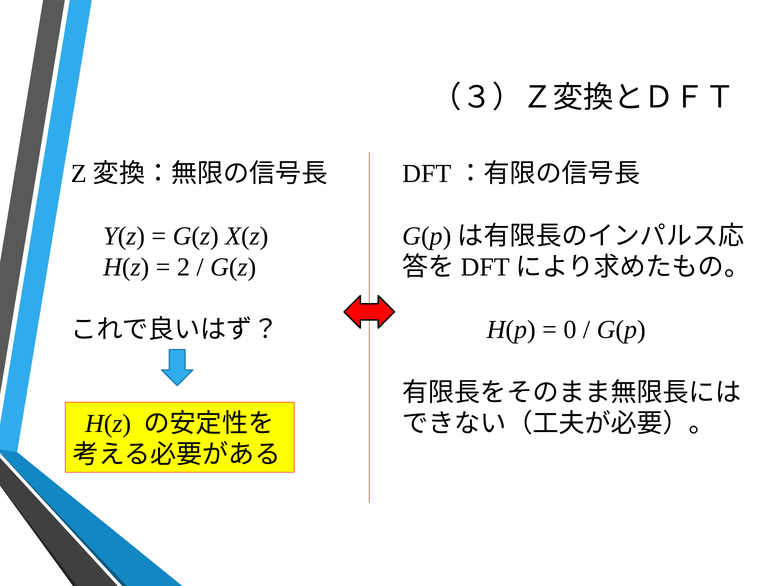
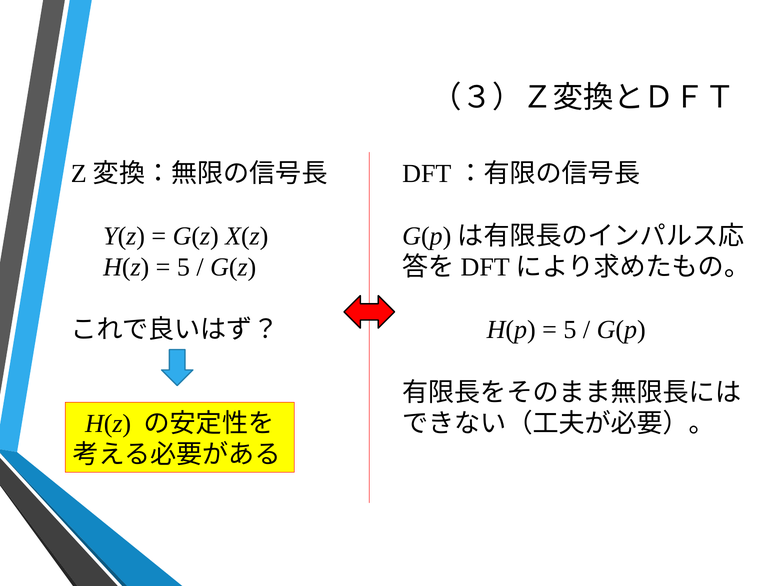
2 at (183, 268): 2 -> 5
0 at (570, 330): 0 -> 5
